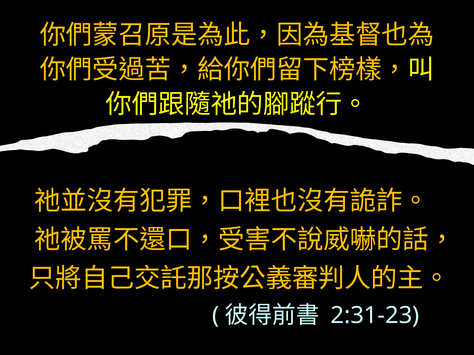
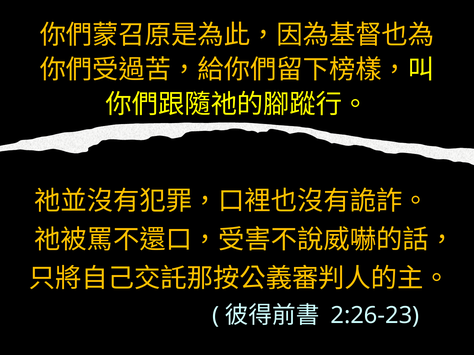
2:31-23: 2:31-23 -> 2:26-23
